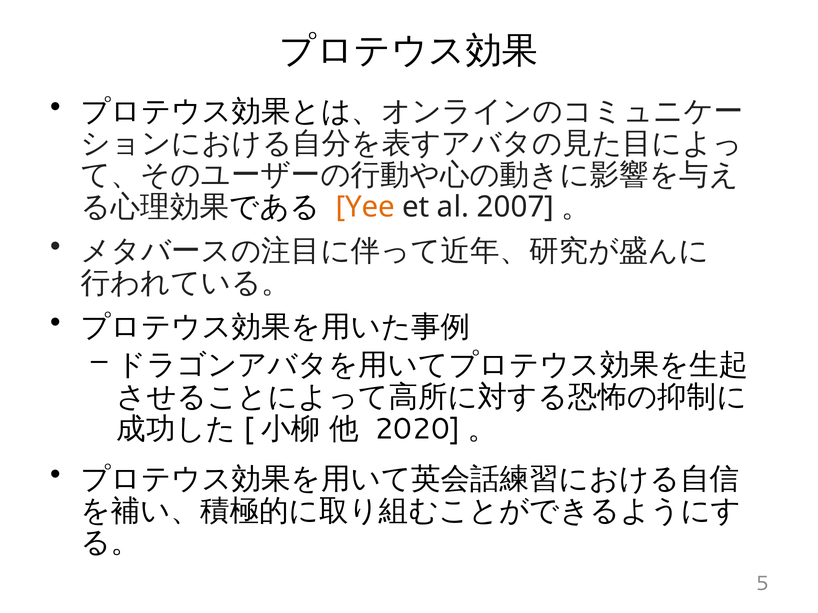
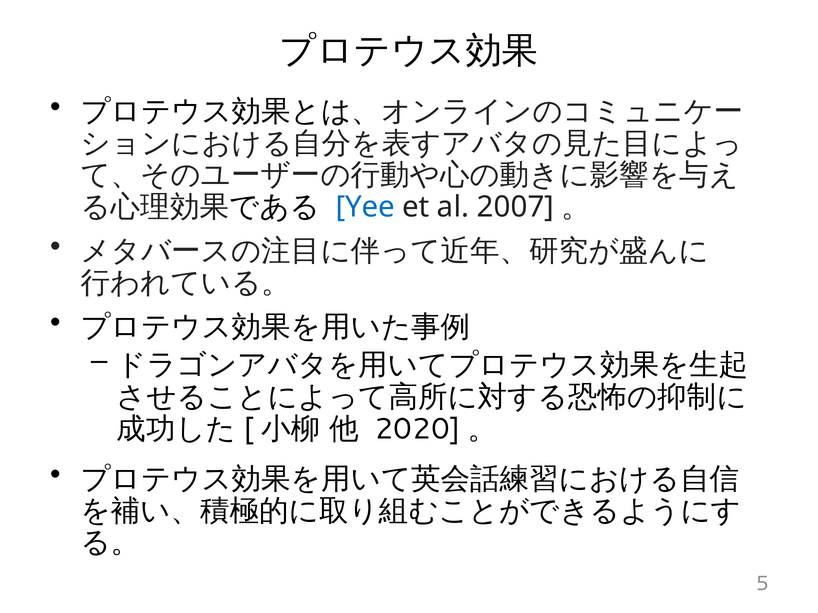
Yee colour: orange -> blue
